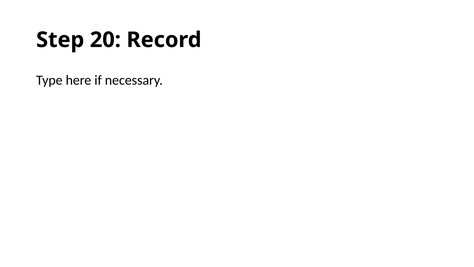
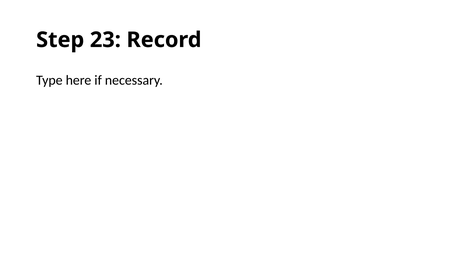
20: 20 -> 23
